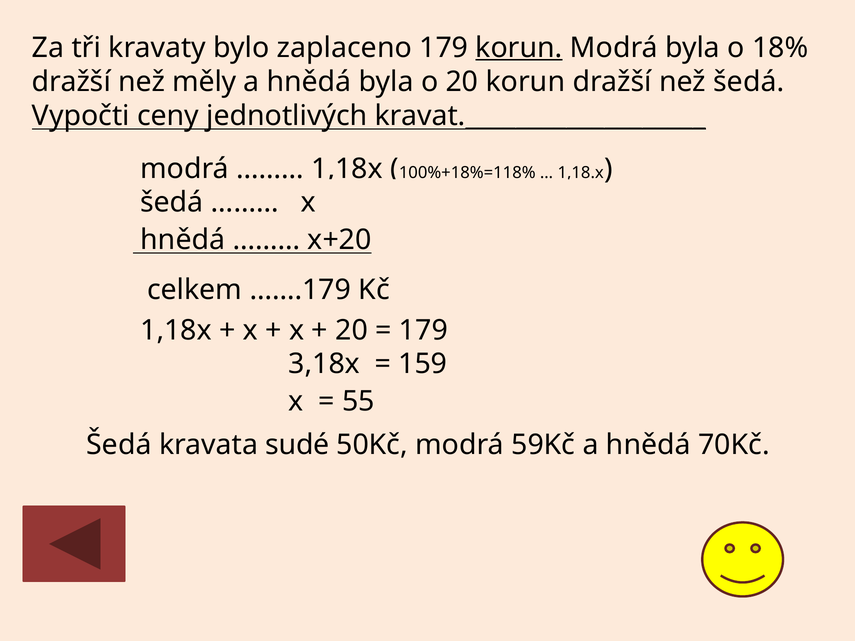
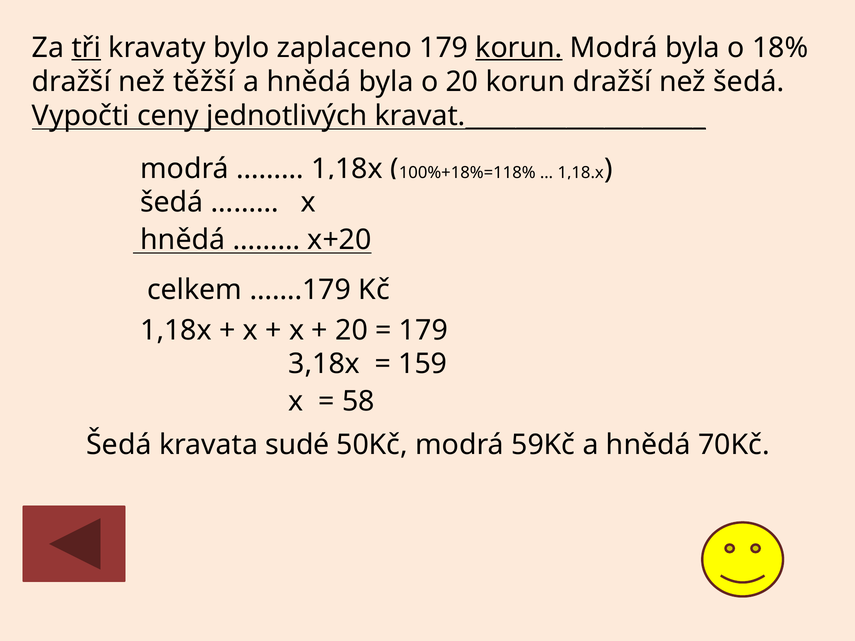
tři underline: none -> present
měly: měly -> těžší
55: 55 -> 58
